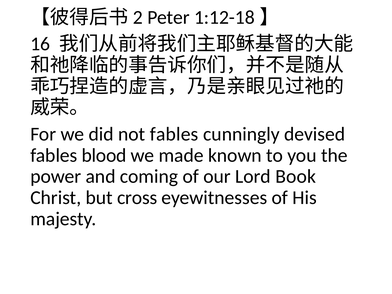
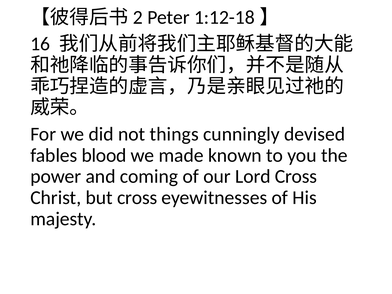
not fables: fables -> things
Lord Book: Book -> Cross
